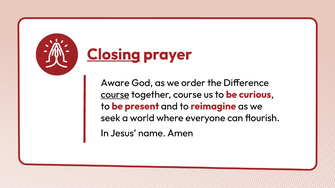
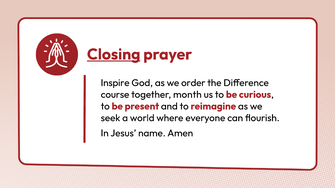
Aware: Aware -> Inspire
course at (115, 95) underline: present -> none
together course: course -> month
